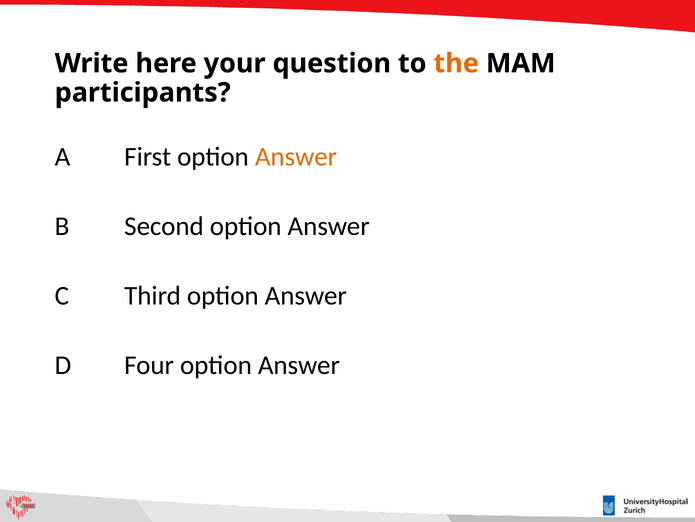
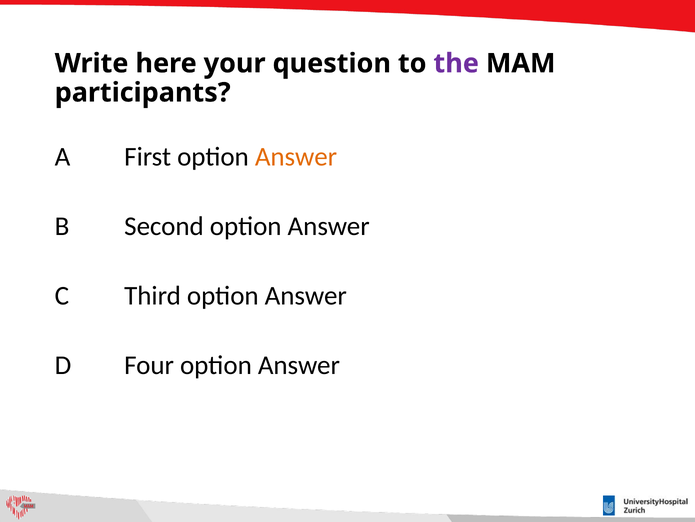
the colour: orange -> purple
